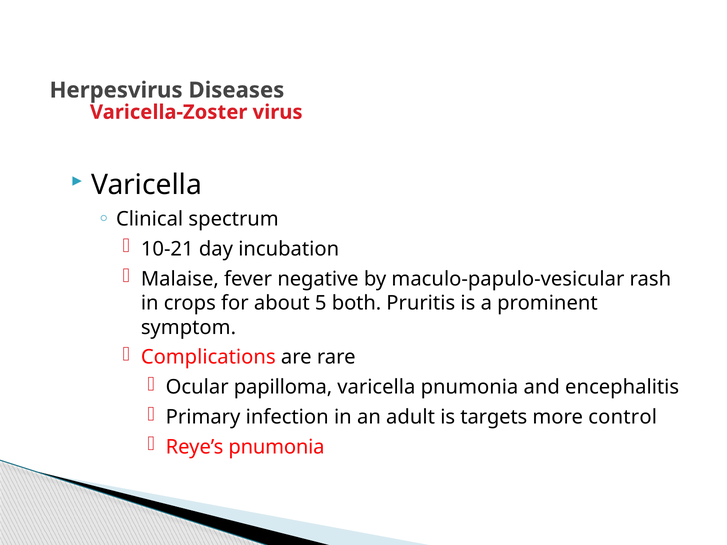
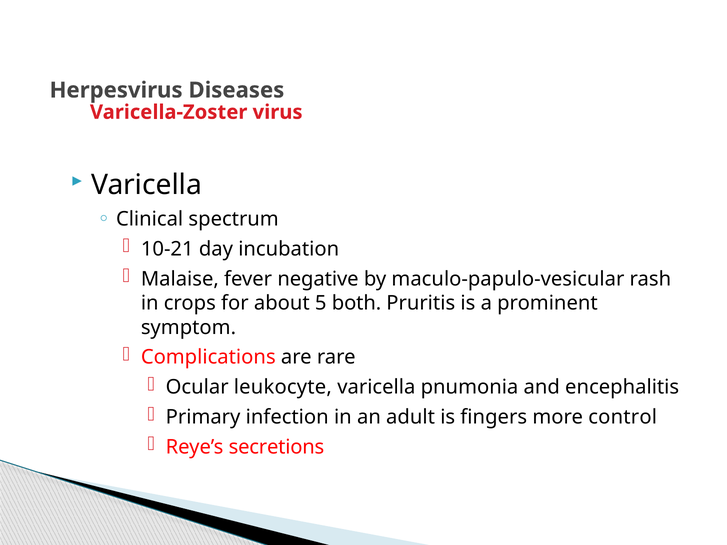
papilloma: papilloma -> leukocyte
targets: targets -> fingers
Reye’s pnumonia: pnumonia -> secretions
